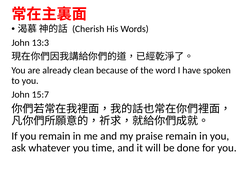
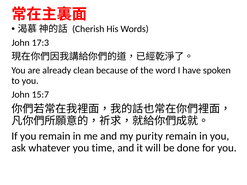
13:3: 13:3 -> 17:3
praise: praise -> purity
